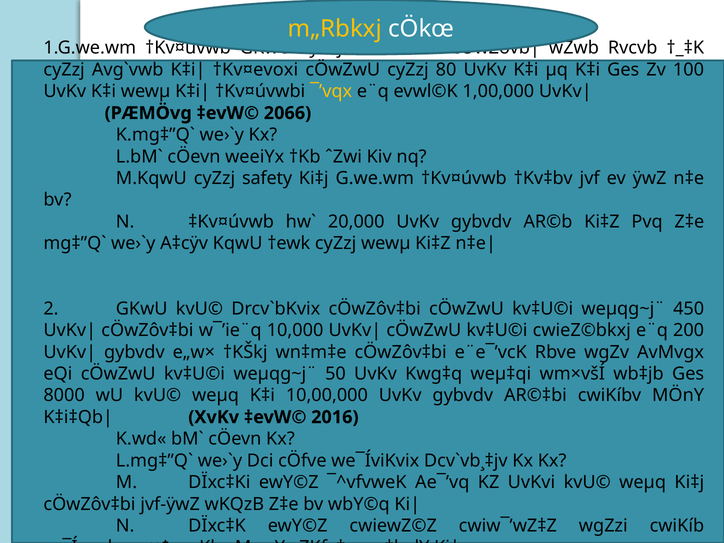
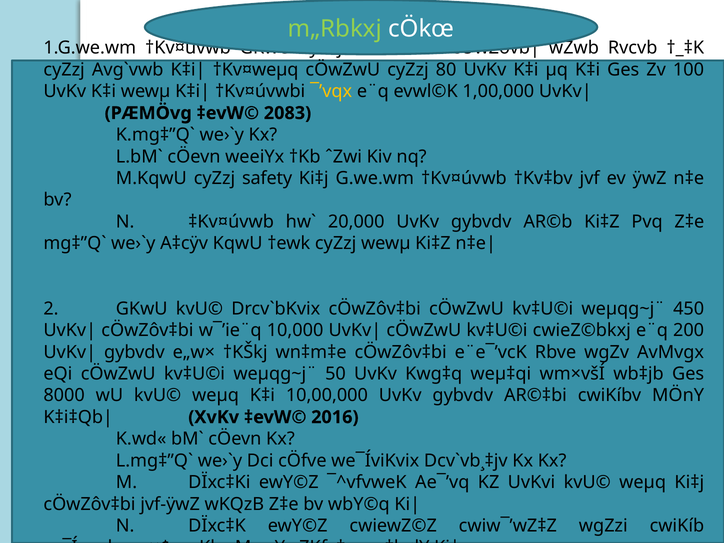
m„Rbkxj colour: yellow -> light green
†Kv¤evoxi: †Kv¤evoxi -> †Kv¤weµq
2066: 2066 -> 2083
